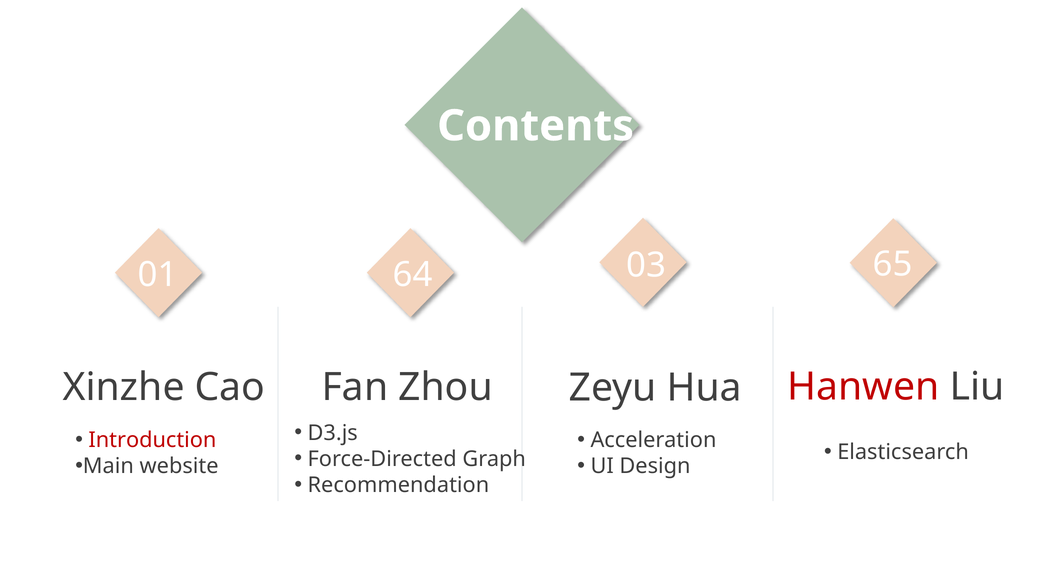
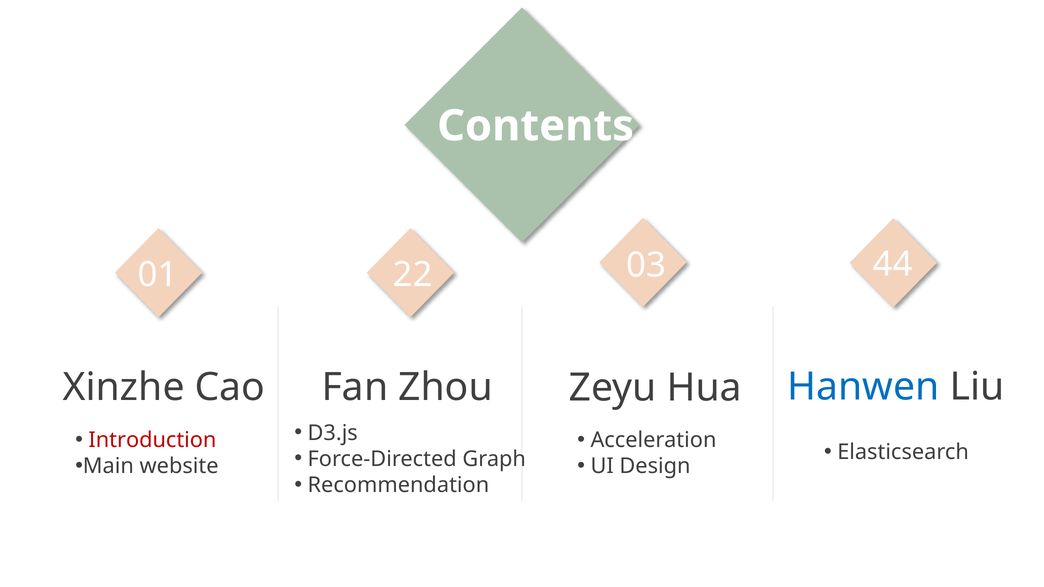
64: 64 -> 22
65: 65 -> 44
Hanwen colour: red -> blue
